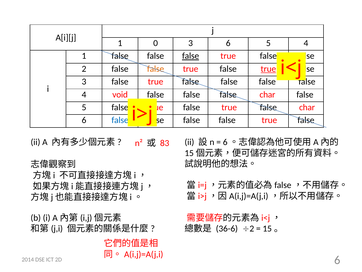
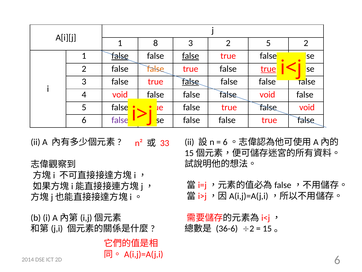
0: 0 -> 8
3 6: 6 -> 2
5 4: 4 -> 2
false at (120, 56) underline: none -> present
false at (191, 82) underline: none -> present
false false char: char -> void
true false char: char -> void
false at (120, 120) colour: blue -> purple
83: 83 -> 33
